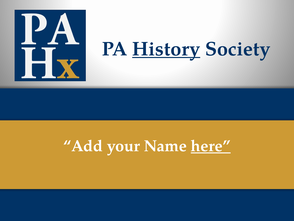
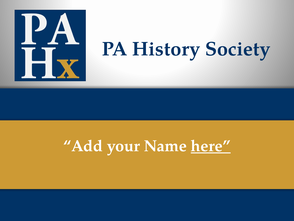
History underline: present -> none
